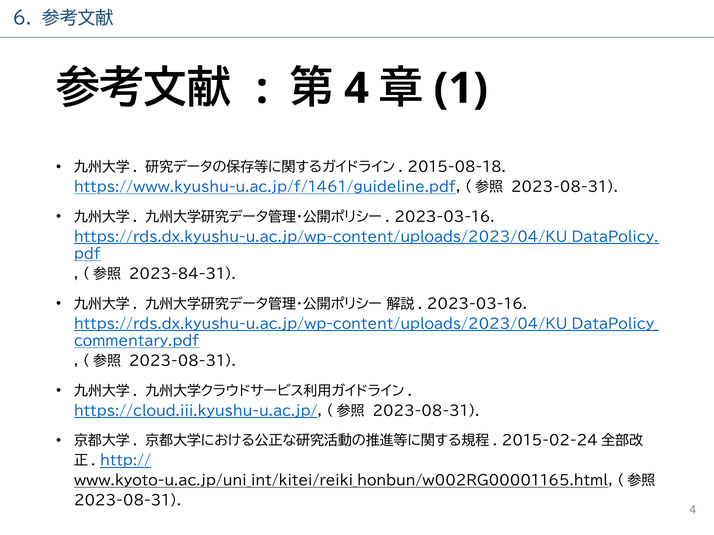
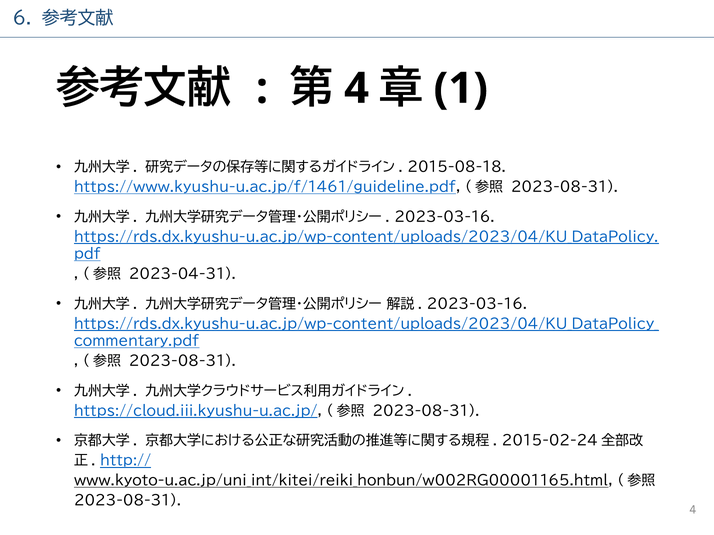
2023-84-31: 2023-84-31 -> 2023-04-31
